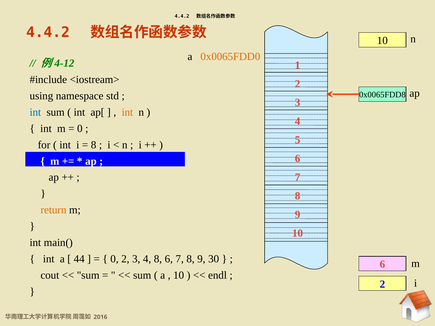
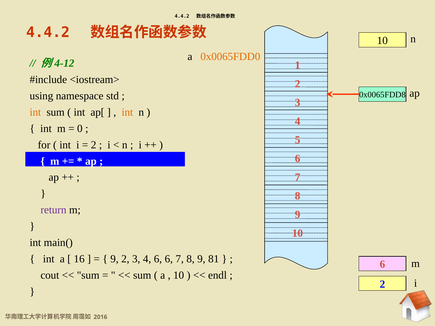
int at (35, 112) colour: blue -> orange
8 at (94, 145): 8 -> 2
return colour: orange -> purple
44: 44 -> 16
0 at (114, 259): 0 -> 9
4 8: 8 -> 6
30: 30 -> 81
